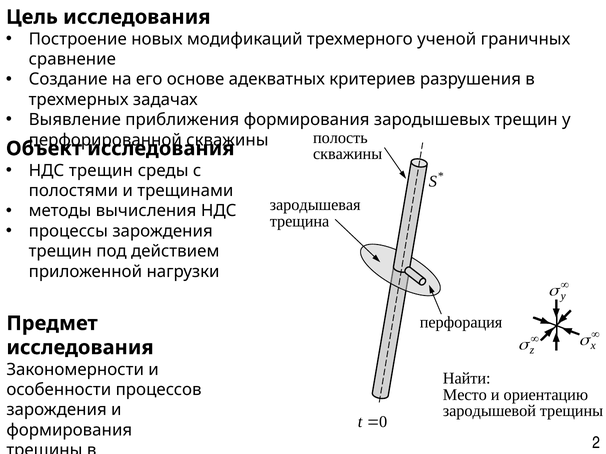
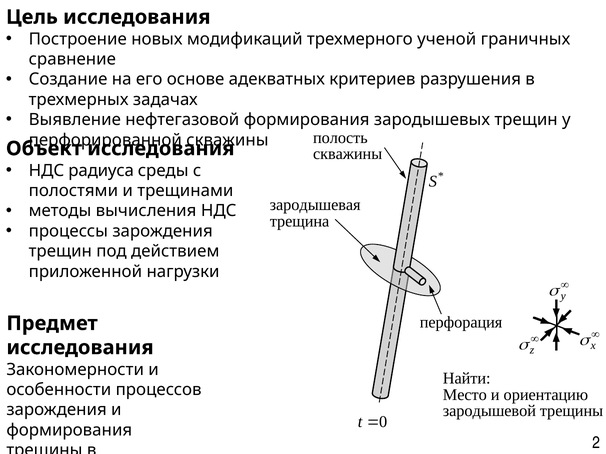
приближения: приближения -> нефтегазовой
НДС трещин: трещин -> радиуса
